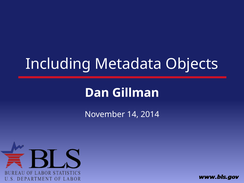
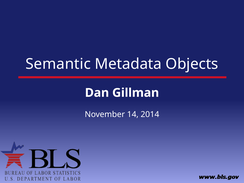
Including: Including -> Semantic
